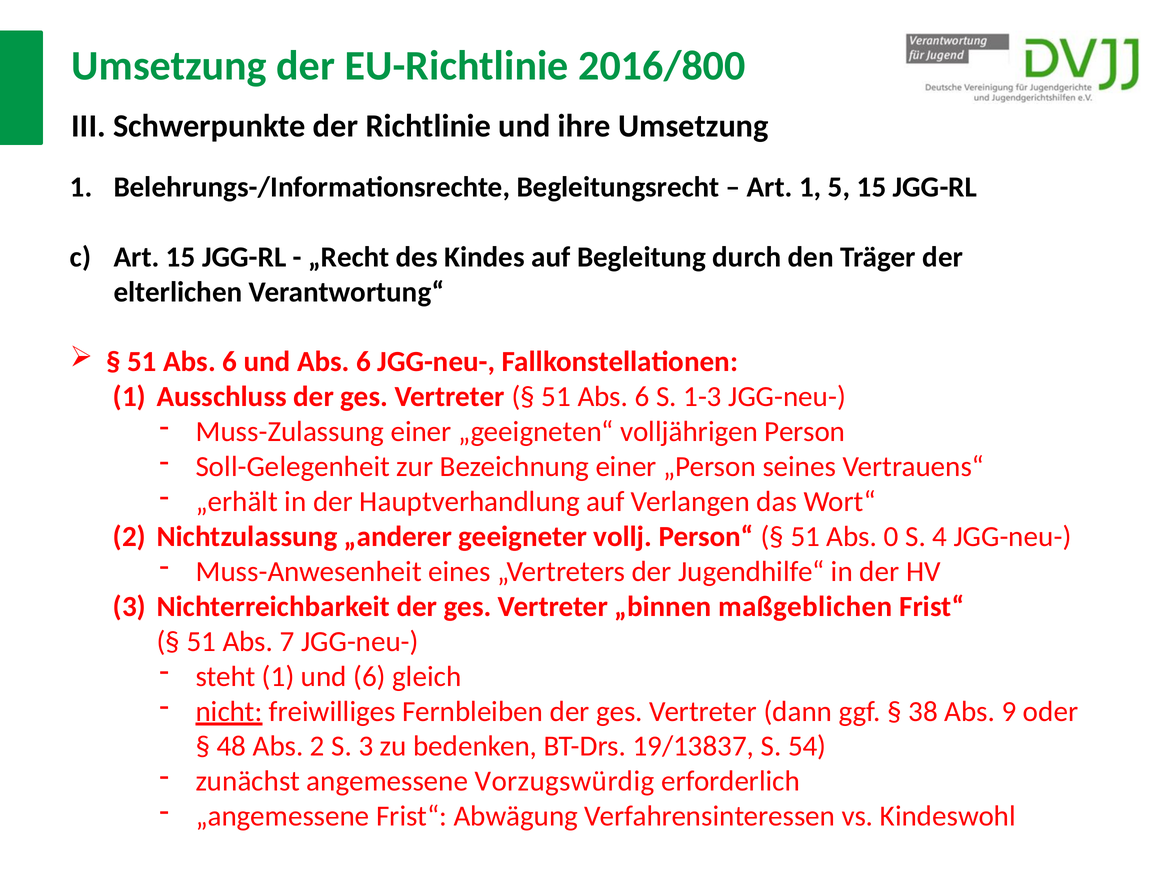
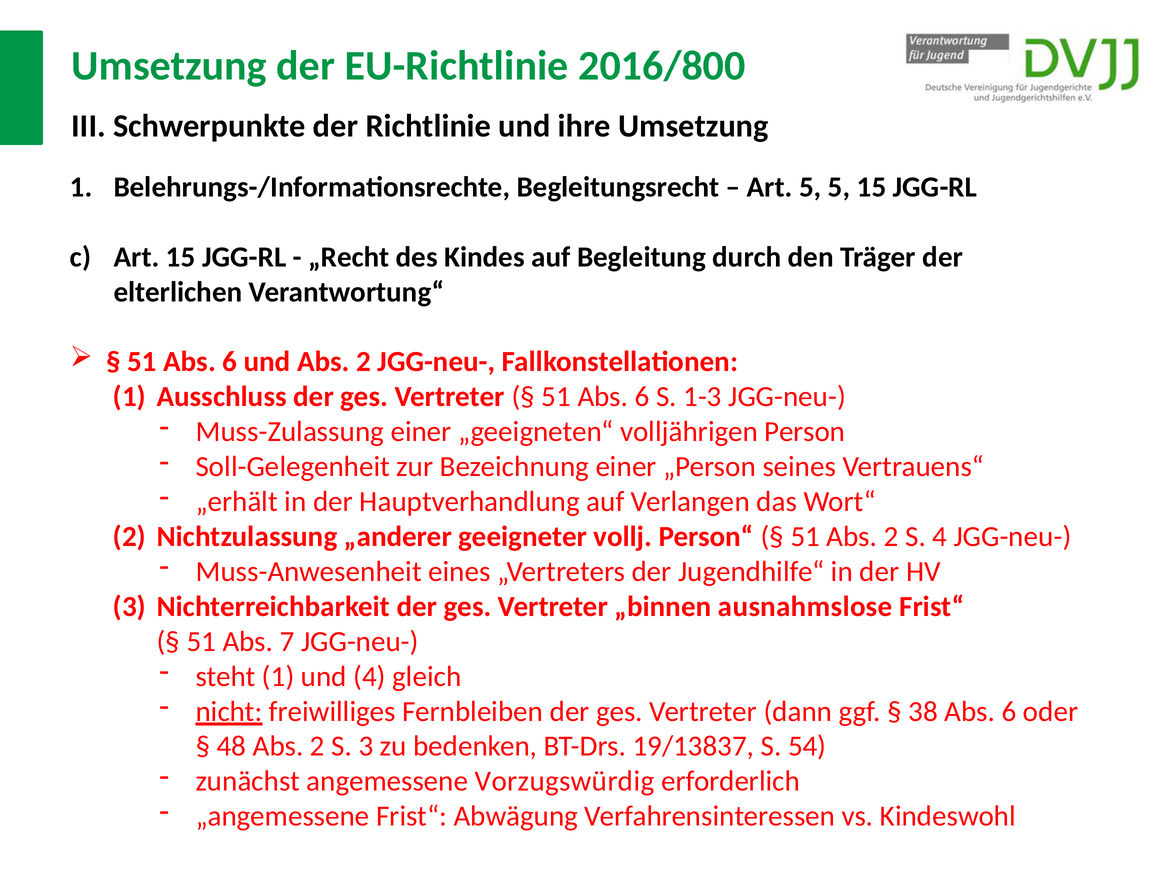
Art 1: 1 -> 5
und Abs 6: 6 -> 2
51 Abs 0: 0 -> 2
maßgeblichen: maßgeblichen -> ausnahmslose
und 6: 6 -> 4
38 Abs 9: 9 -> 6
